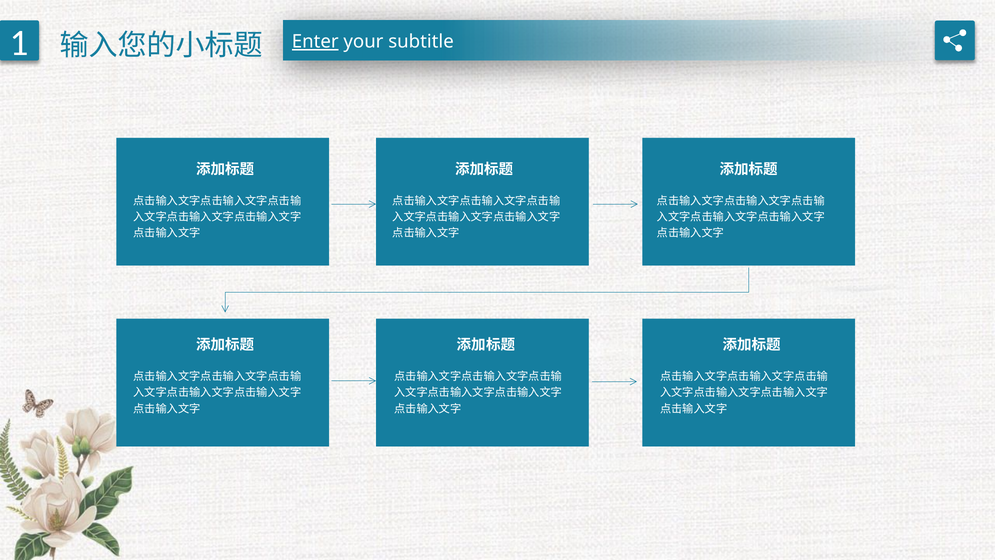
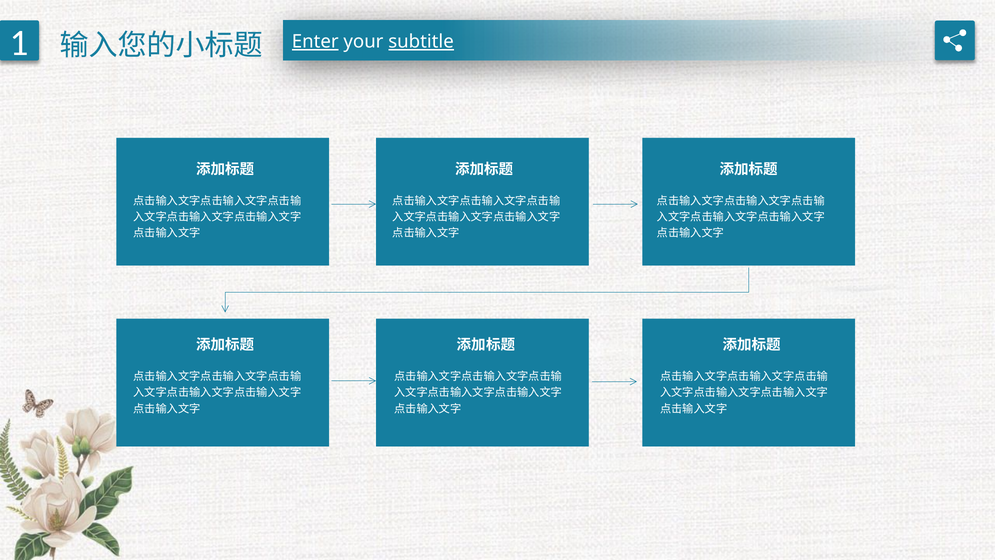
subtitle underline: none -> present
